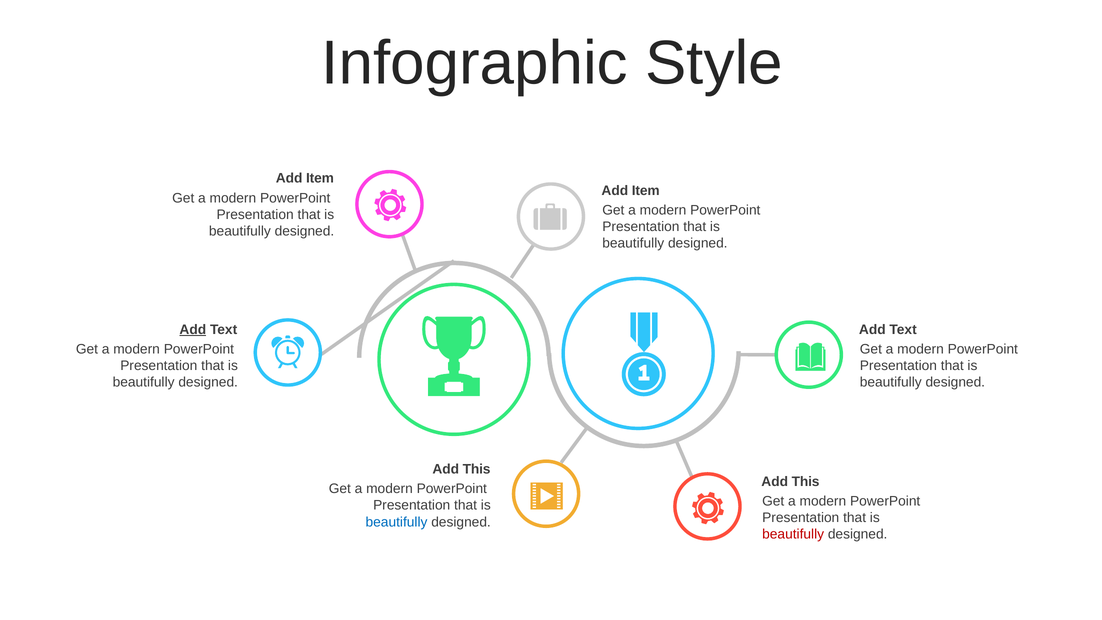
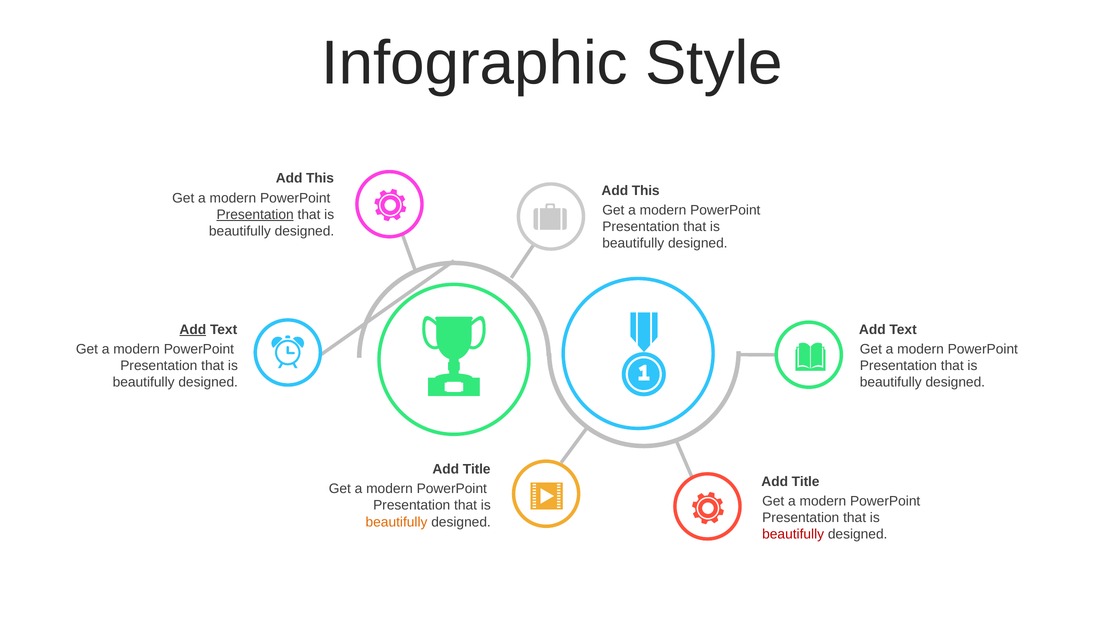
Item at (320, 178): Item -> This
Item at (646, 191): Item -> This
Presentation at (255, 215) underline: none -> present
This at (477, 469): This -> Title
This at (806, 481): This -> Title
beautifully at (397, 522) colour: blue -> orange
